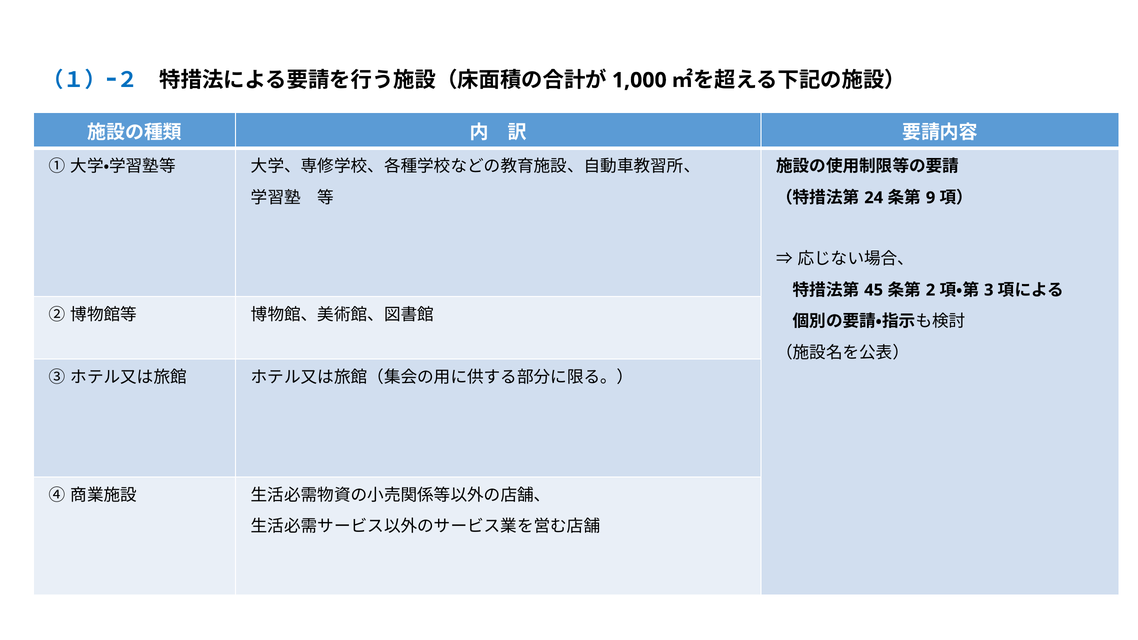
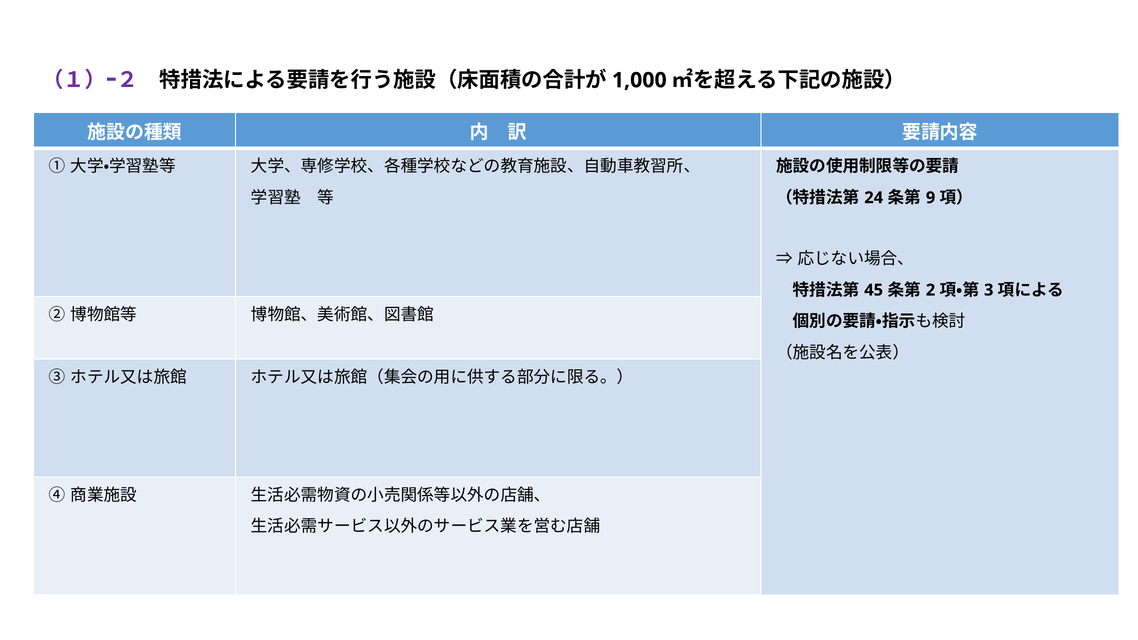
（１）ｰ２ colour: blue -> purple
